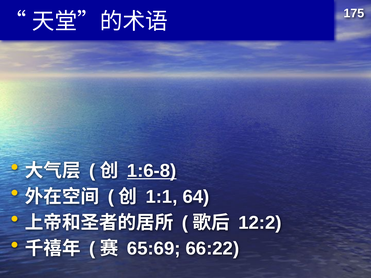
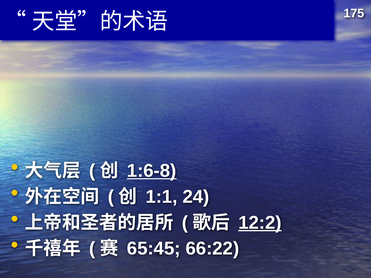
64: 64 -> 24
12:2 underline: none -> present
65:69: 65:69 -> 65:45
